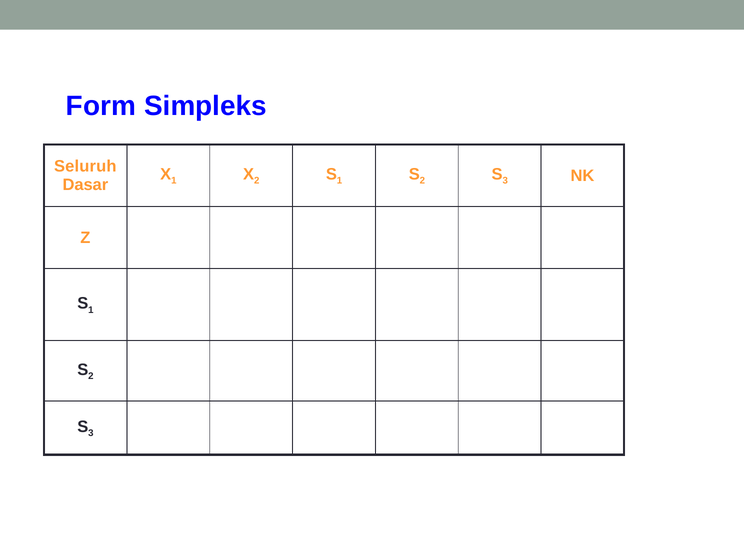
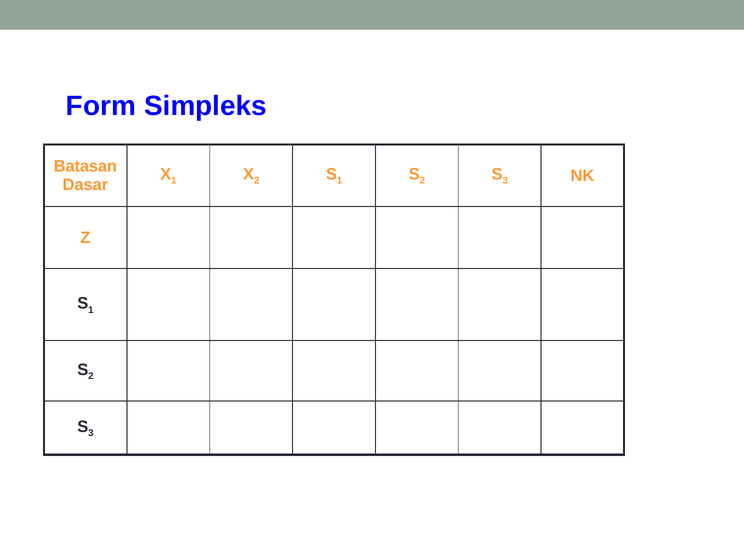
Seluruh: Seluruh -> Batasan
